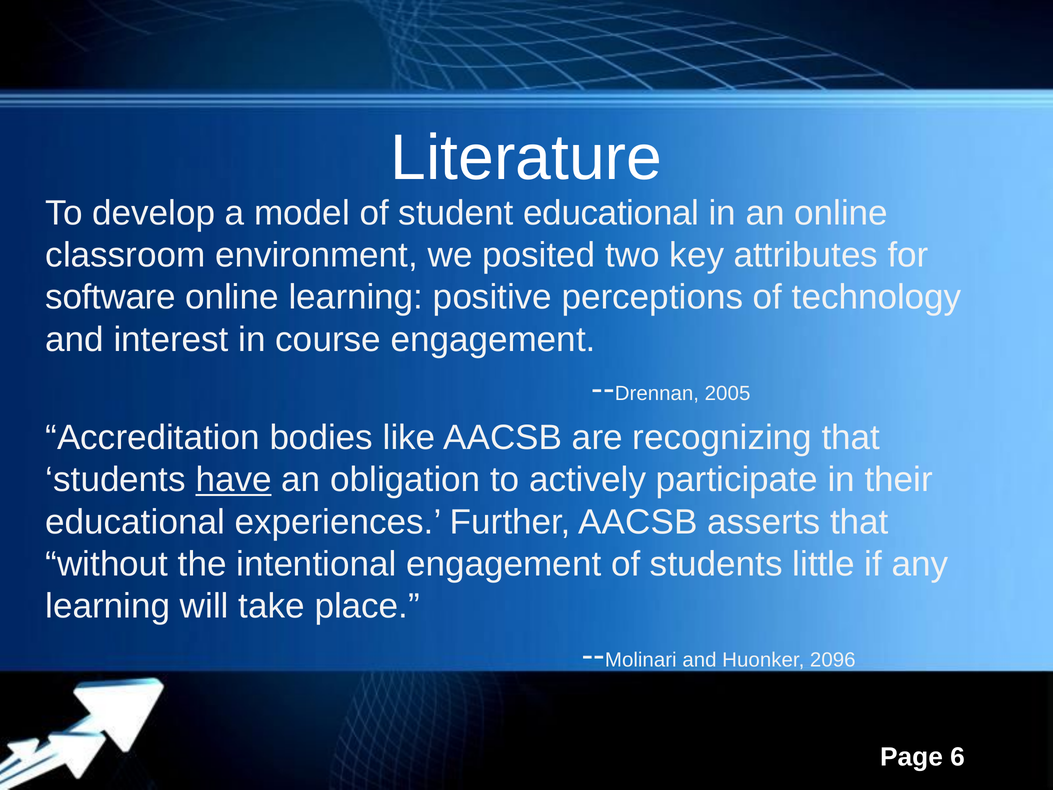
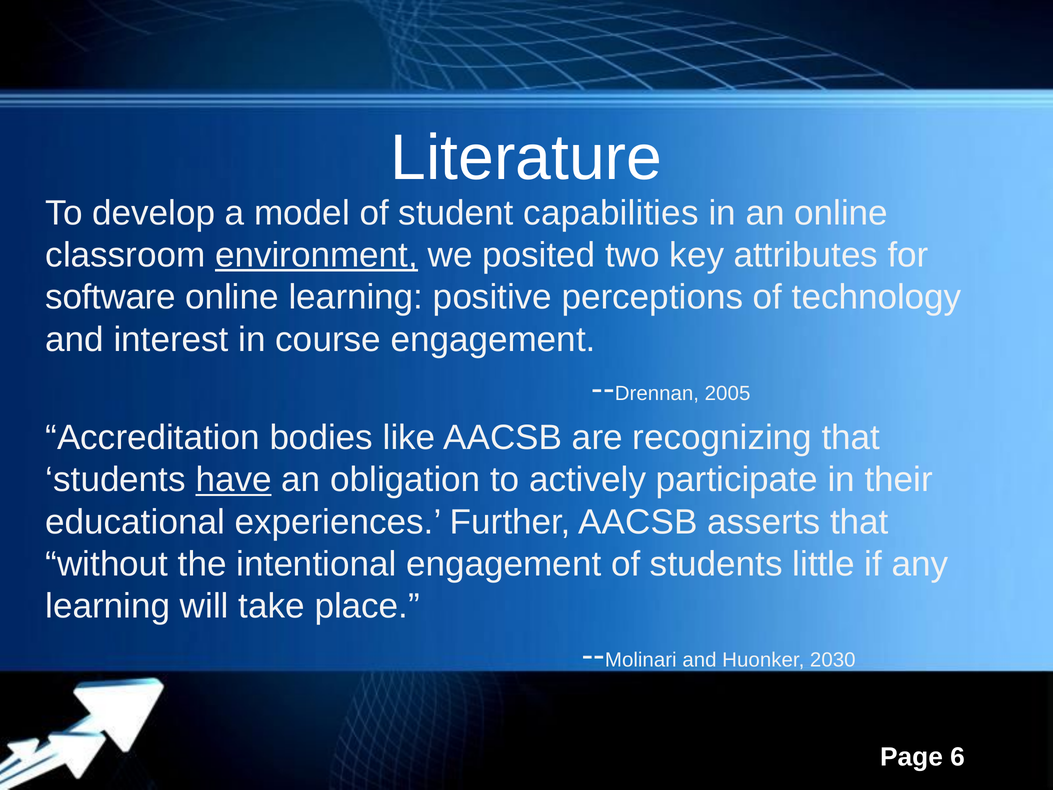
student educational: educational -> capabilities
environment underline: none -> present
2096: 2096 -> 2030
